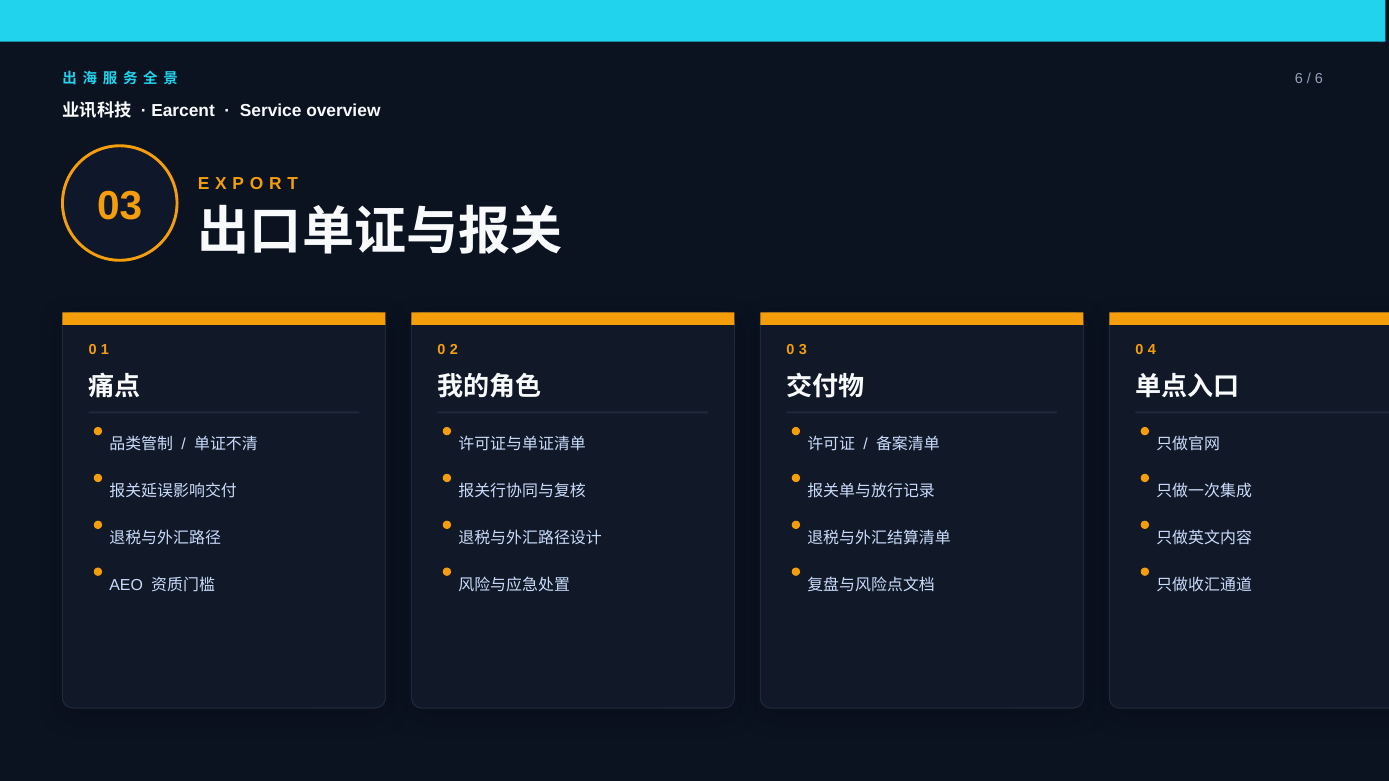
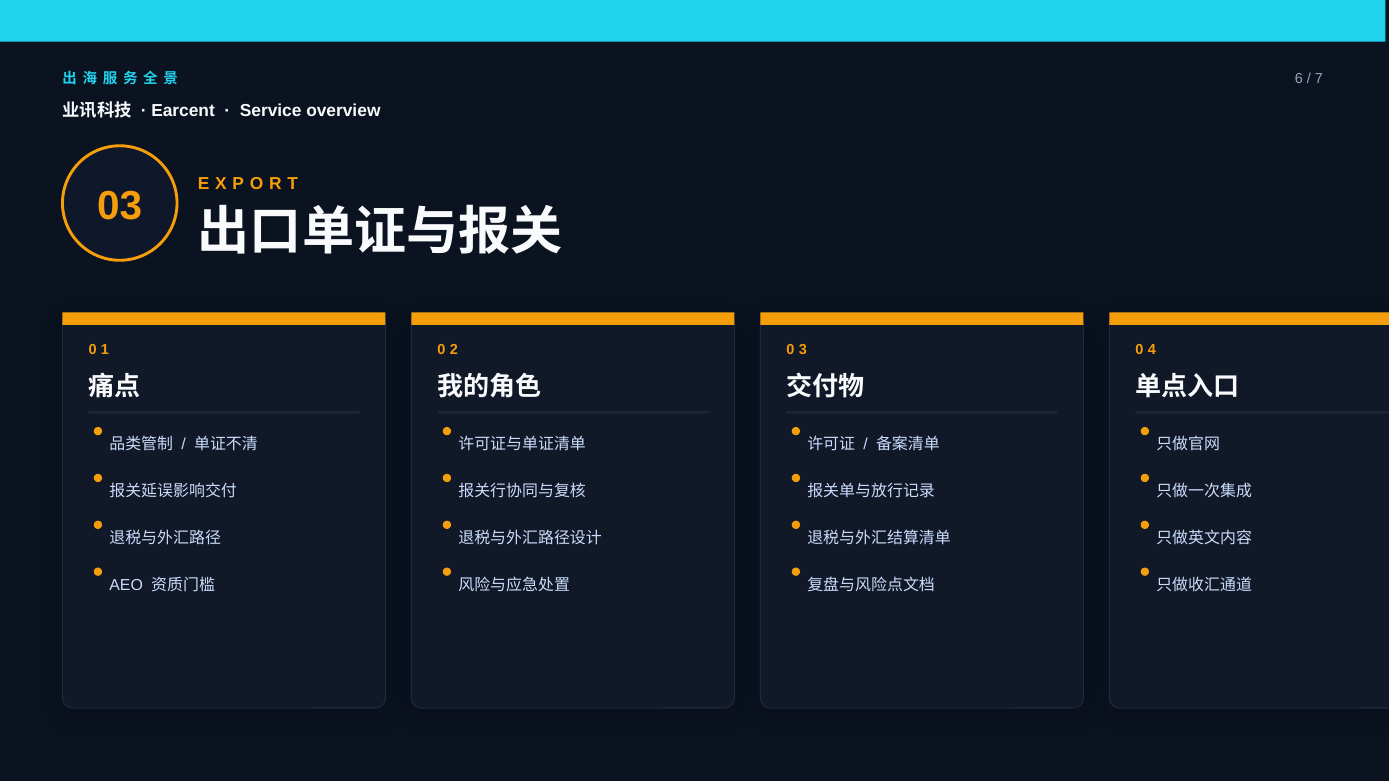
6 at (1319, 79): 6 -> 7
